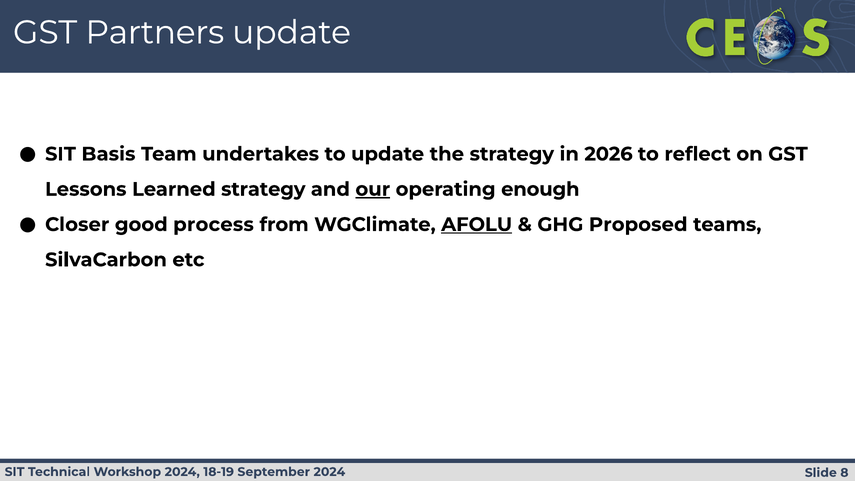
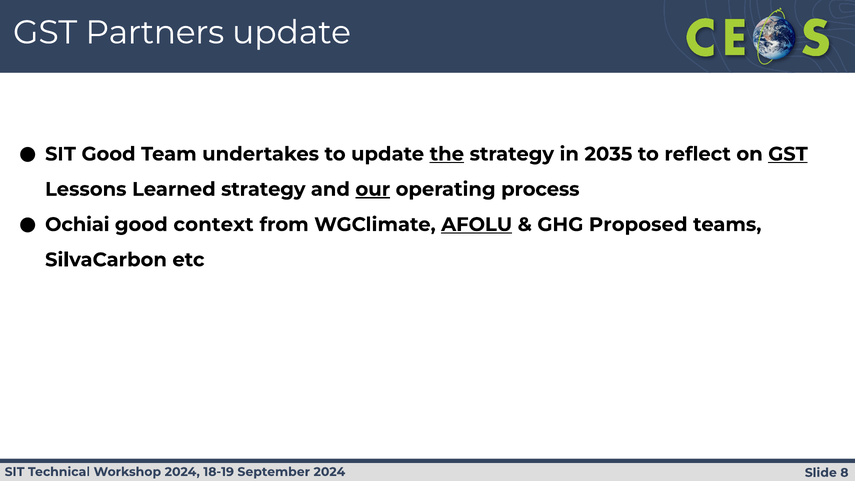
SIT Basis: Basis -> Good
the underline: none -> present
2026: 2026 -> 2035
GST at (788, 154) underline: none -> present
enough: enough -> process
Closer: Closer -> Ochiai
process: process -> context
